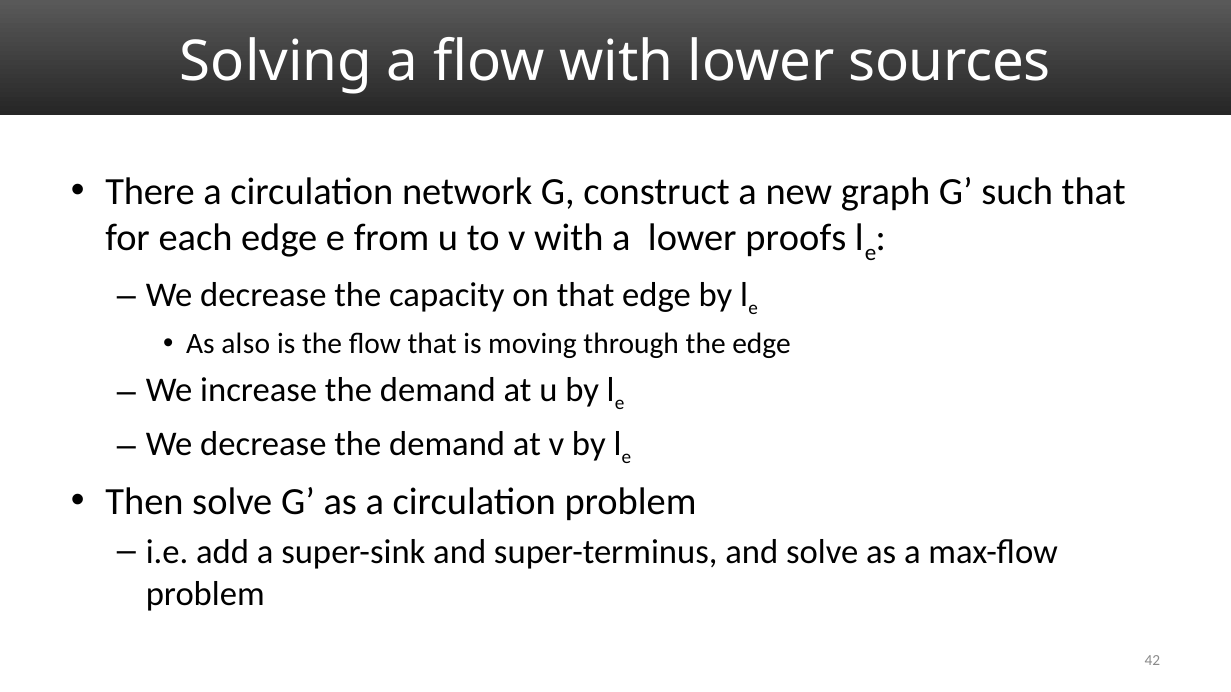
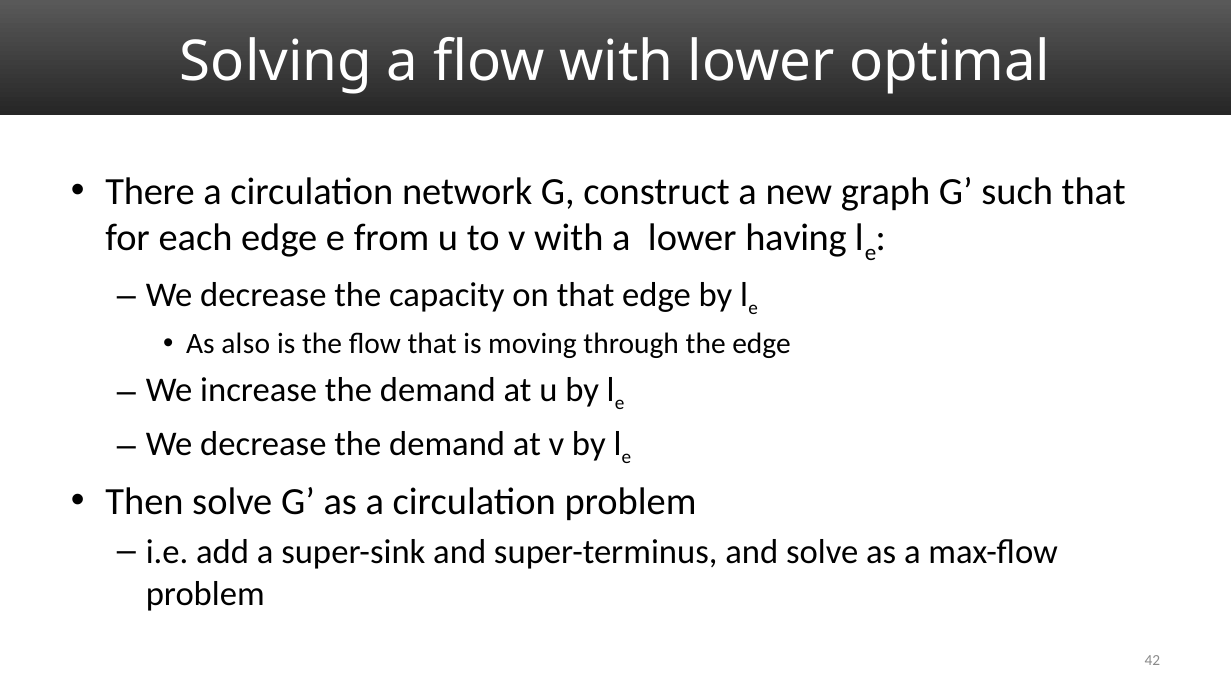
sources: sources -> optimal
proofs: proofs -> having
